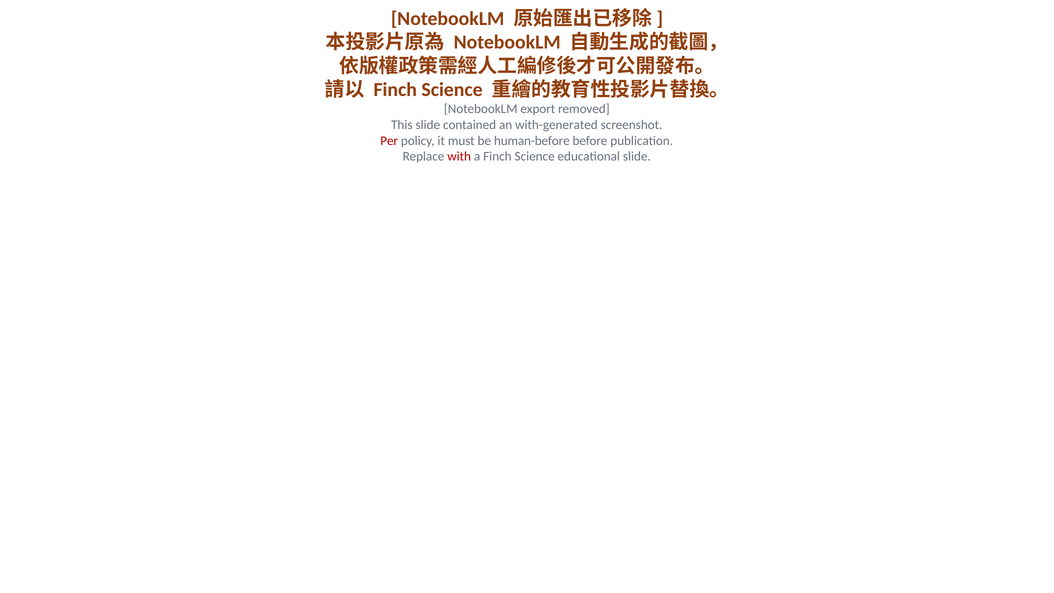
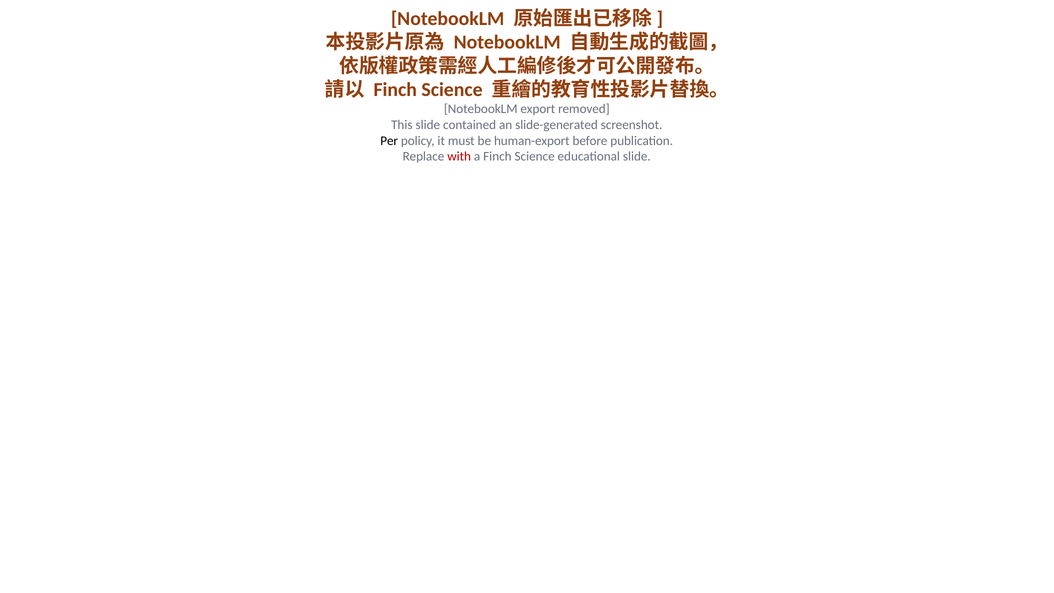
with-generated: with-generated -> slide-generated
Per colour: red -> black
human-before: human-before -> human-export
